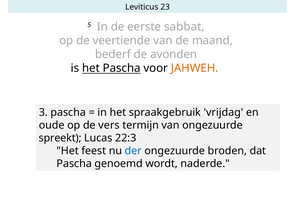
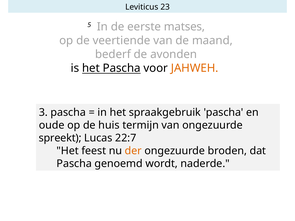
sabbat: sabbat -> matses
spraakgebruik vrijdag: vrijdag -> pascha
vers: vers -> huis
22:3: 22:3 -> 22:7
der colour: blue -> orange
